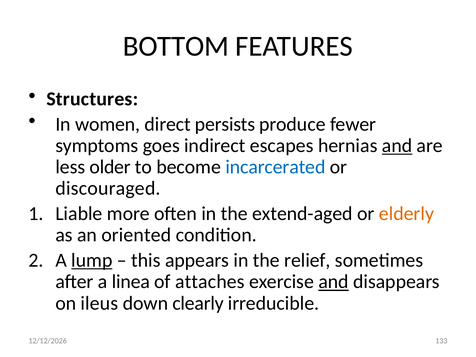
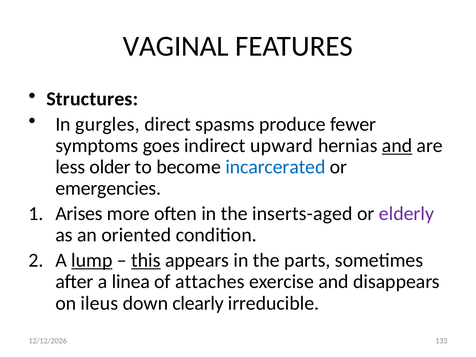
BOTTOM: BOTTOM -> VAGINAL
women: women -> gurgles
persists: persists -> spasms
escapes: escapes -> upward
discouraged: discouraged -> emergencies
Liable: Liable -> Arises
extend-aged: extend-aged -> inserts-aged
elderly colour: orange -> purple
this underline: none -> present
relief: relief -> parts
and at (334, 282) underline: present -> none
